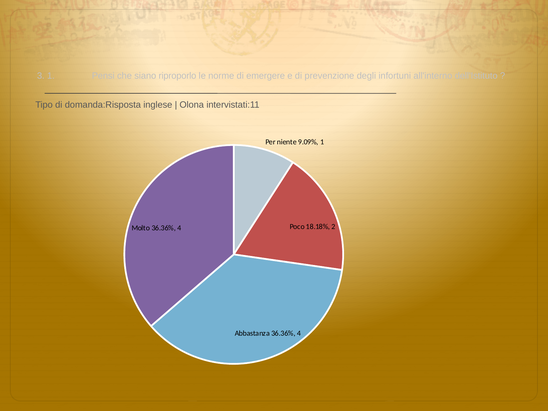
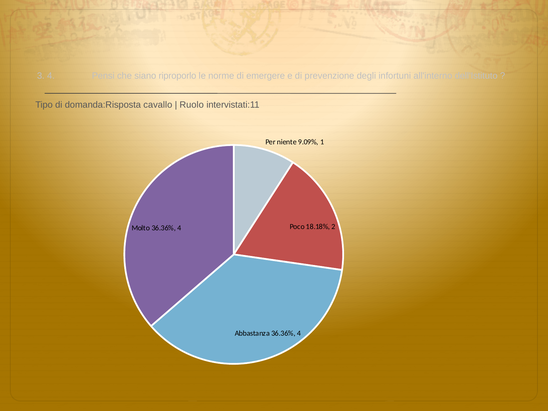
3 1: 1 -> 4
inglese: inglese -> cavallo
Olona: Olona -> Ruolo
